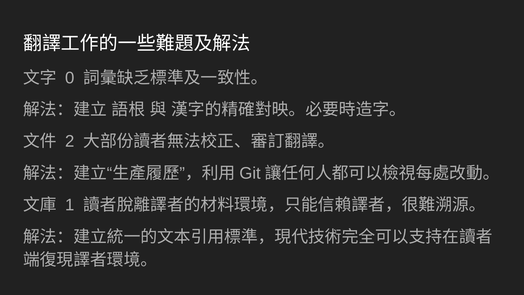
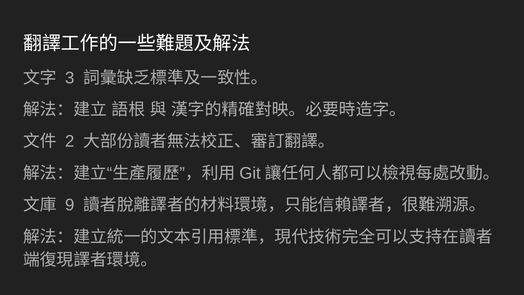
0: 0 -> 3
1: 1 -> 9
